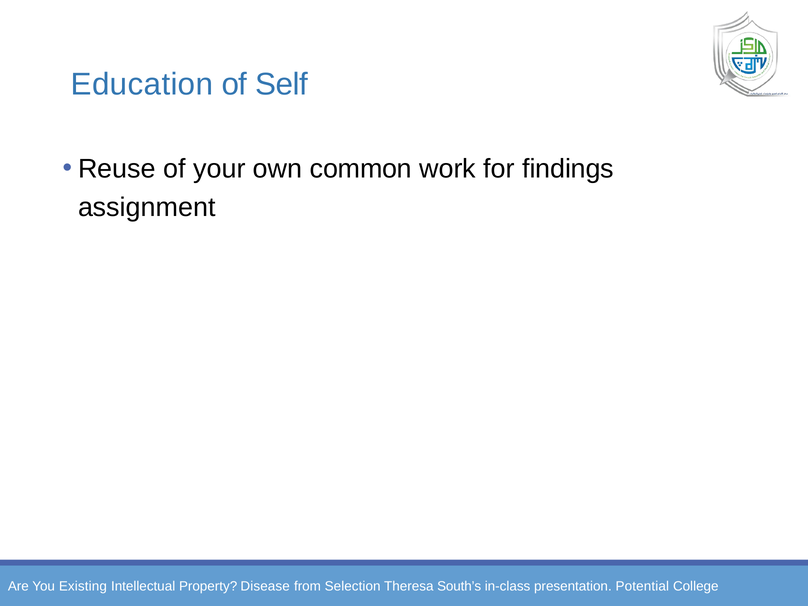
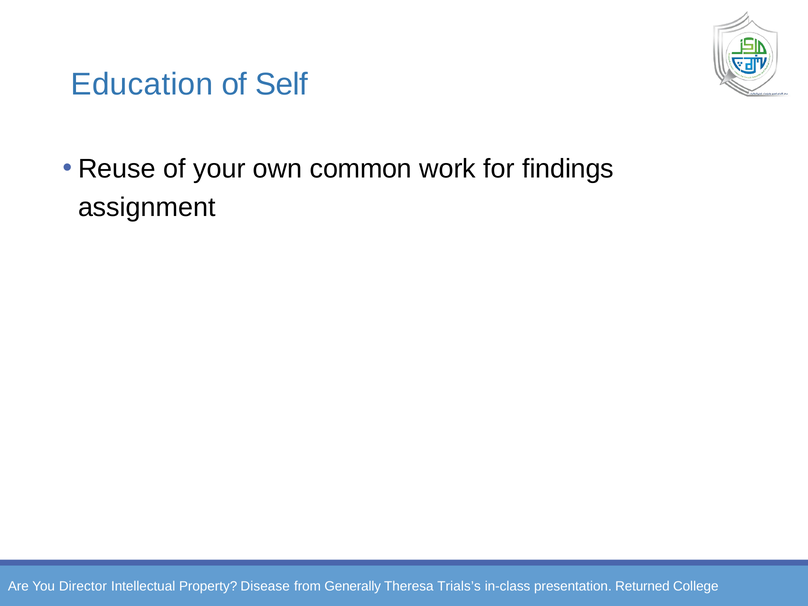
Existing: Existing -> Director
Selection: Selection -> Generally
South’s: South’s -> Trials’s
Potential: Potential -> Returned
